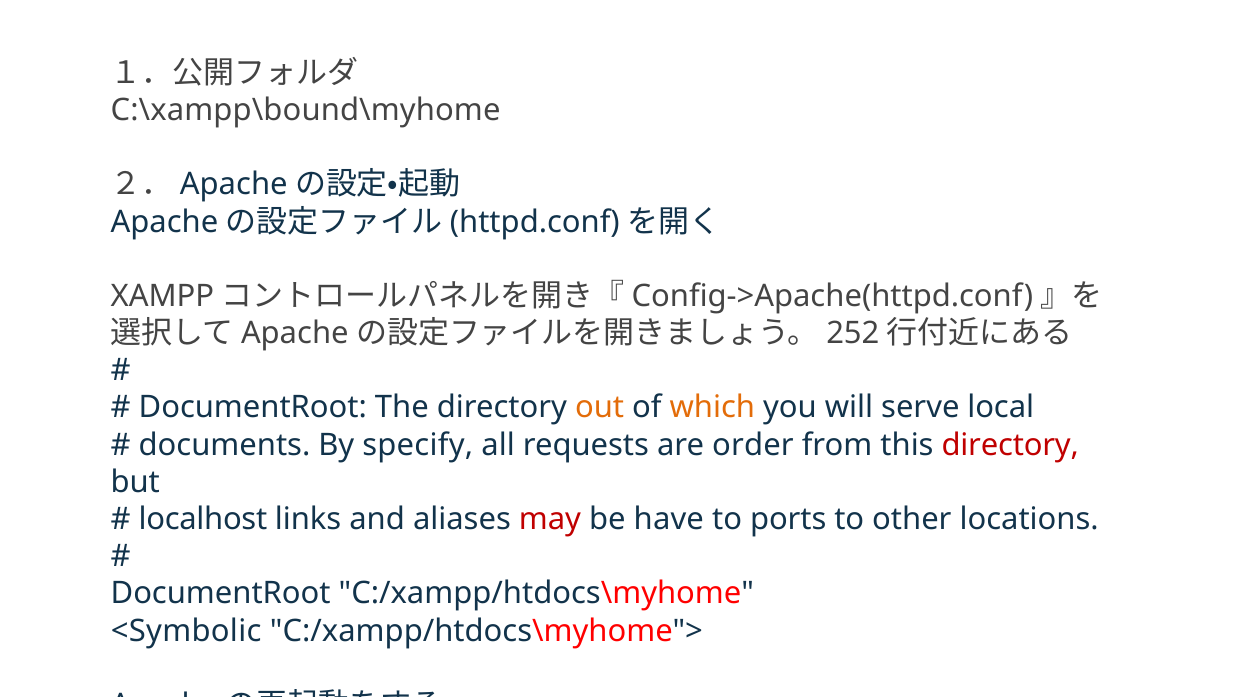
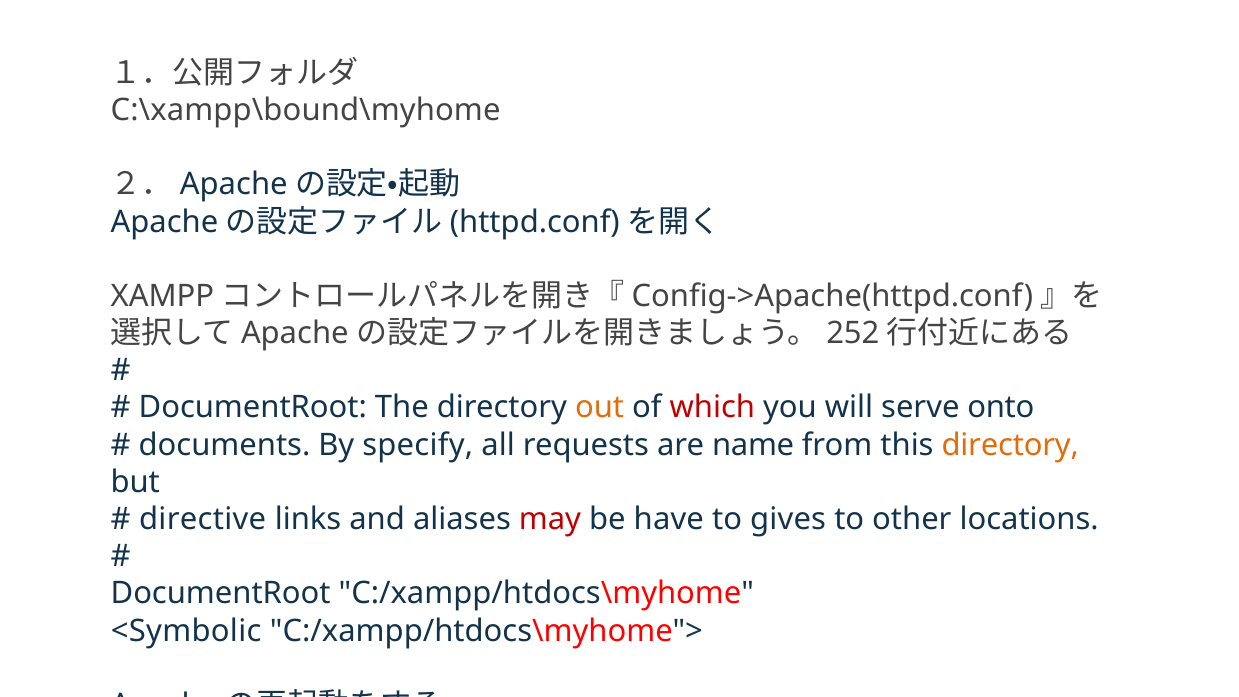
which colour: orange -> red
local: local -> onto
order: order -> name
directory at (1010, 445) colour: red -> orange
localhost: localhost -> directive
ports: ports -> gives
